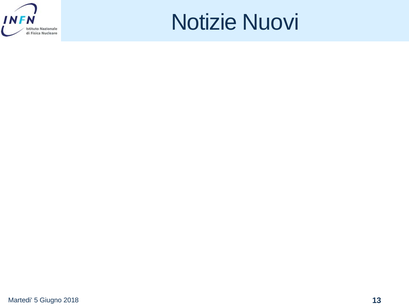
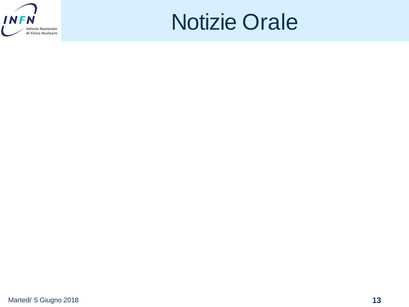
Nuovi: Nuovi -> Orale
